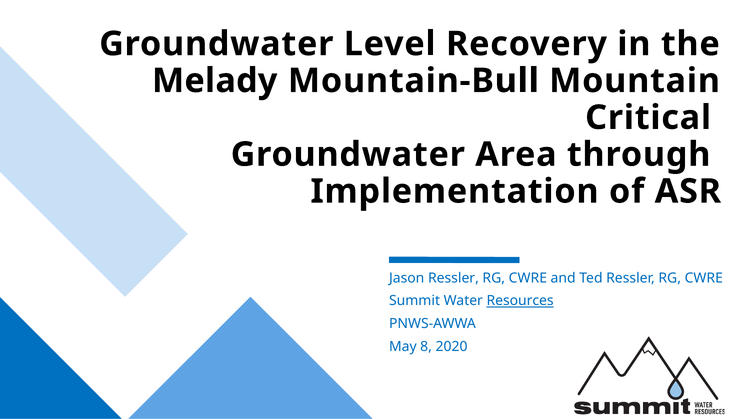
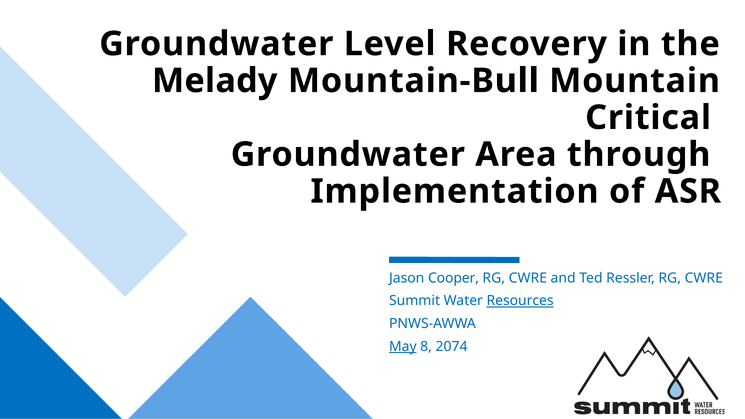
Jason Ressler: Ressler -> Cooper
May underline: none -> present
2020: 2020 -> 2074
